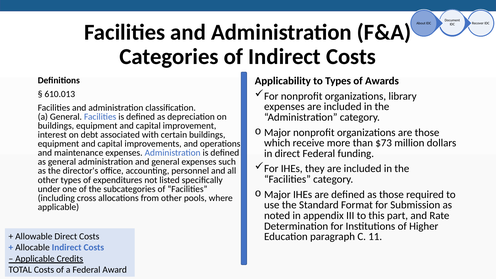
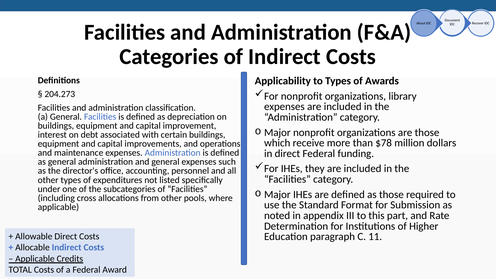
610.013: 610.013 -> 204.273
$73: $73 -> $78
